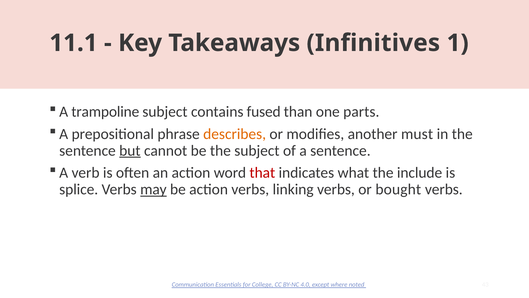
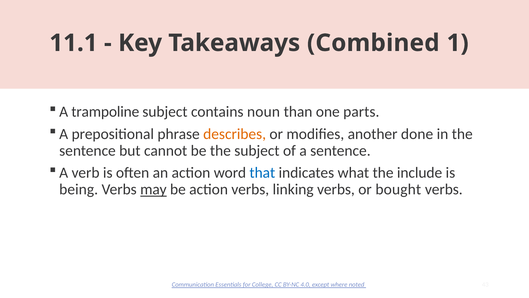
Infinitives: Infinitives -> Combined
fused: fused -> noun
must: must -> done
but underline: present -> none
that colour: red -> blue
splice: splice -> being
